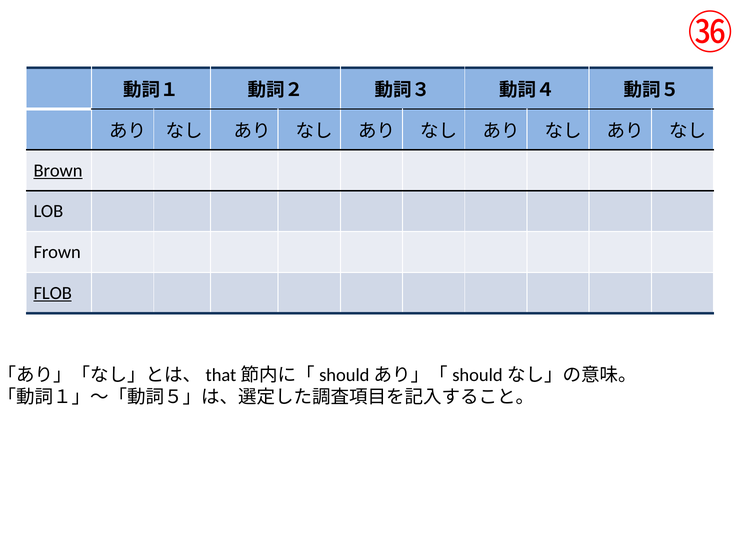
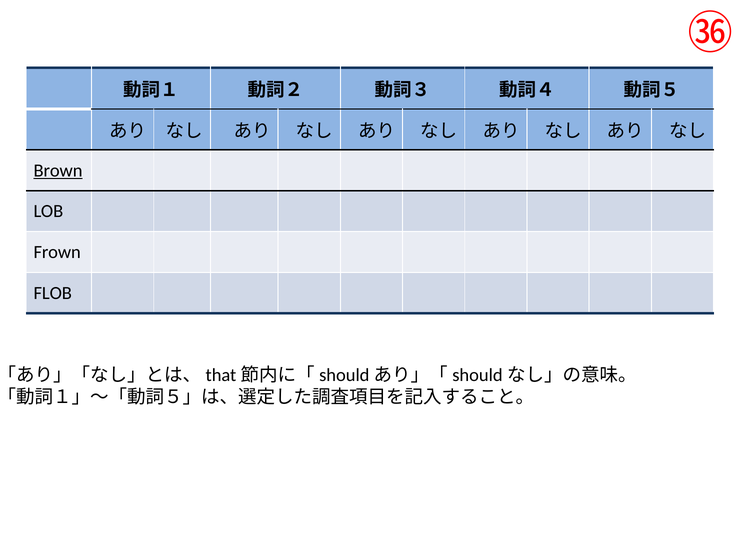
FLOB underline: present -> none
